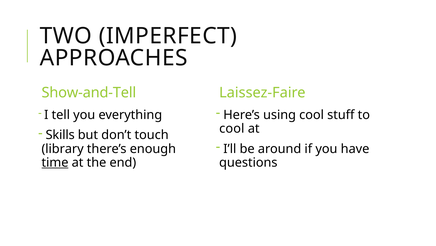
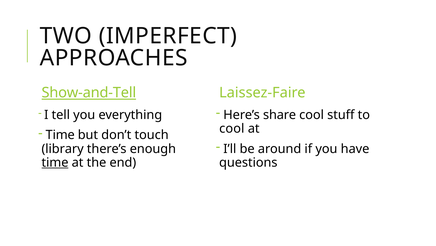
Show-and-Tell underline: none -> present
using: using -> share
Skills at (60, 135): Skills -> Time
